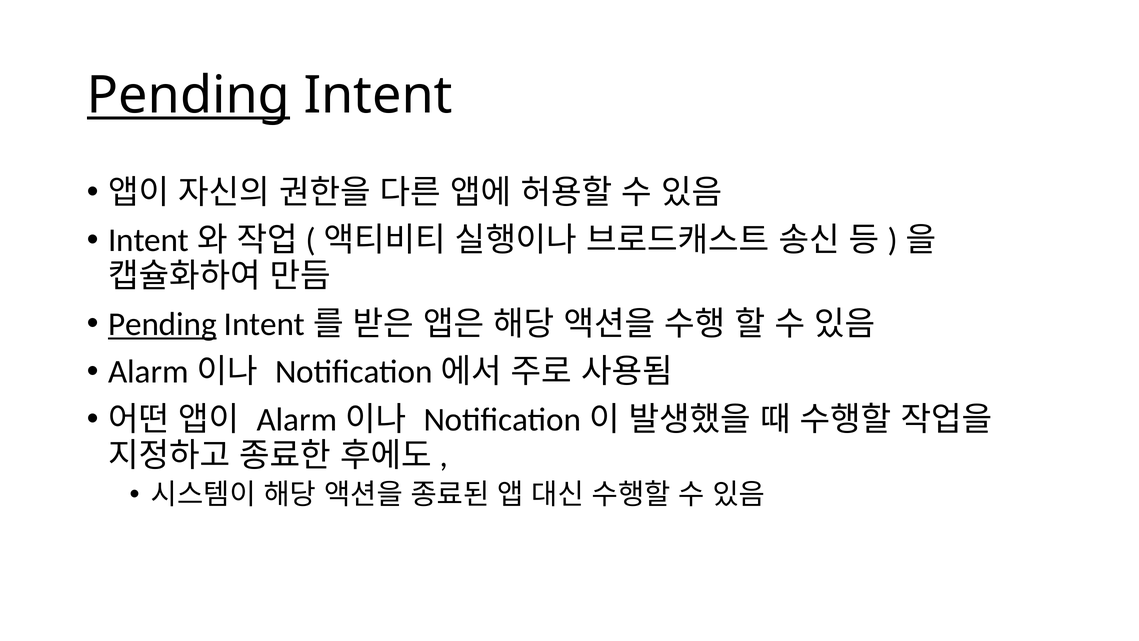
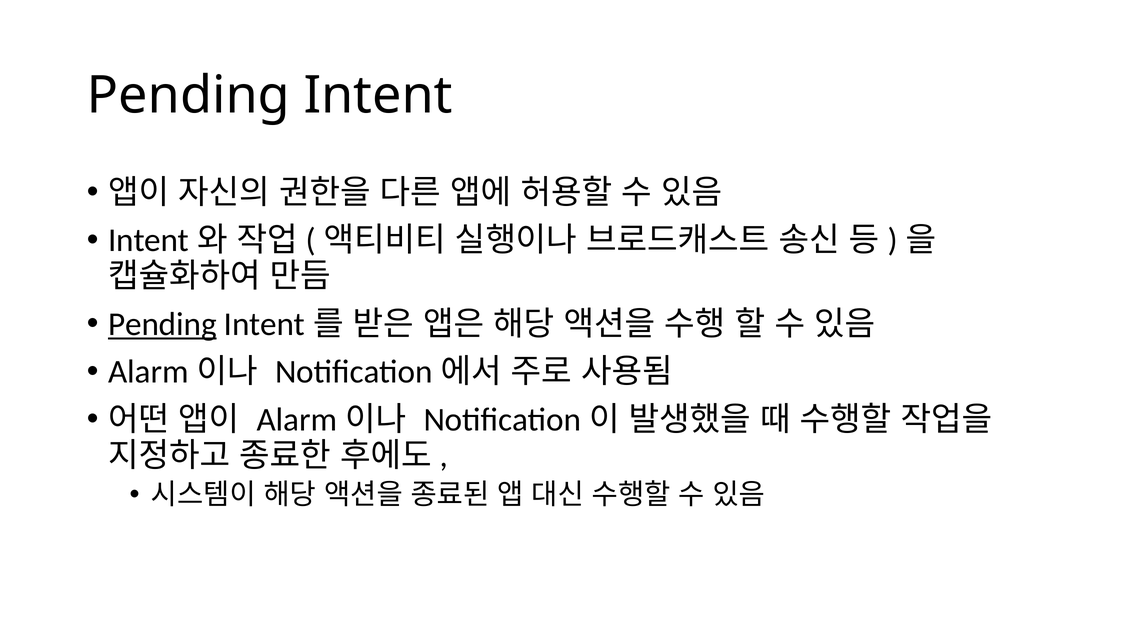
Pending at (188, 96) underline: present -> none
